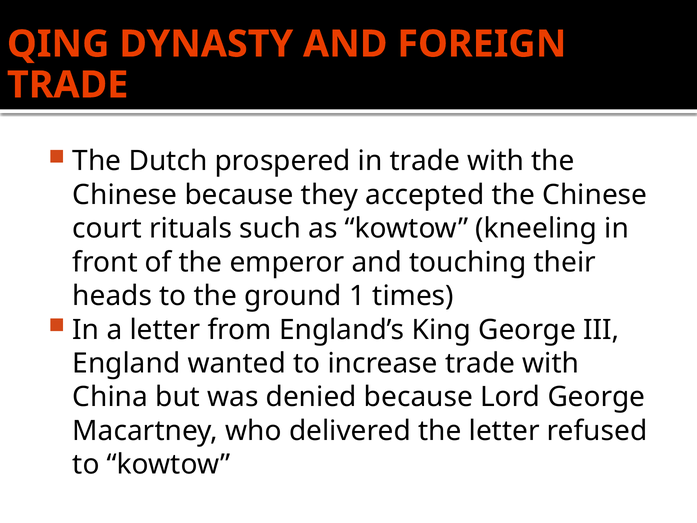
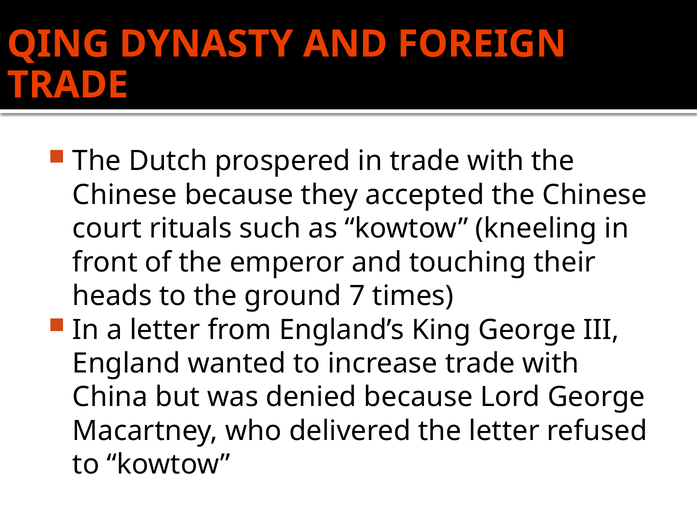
1: 1 -> 7
